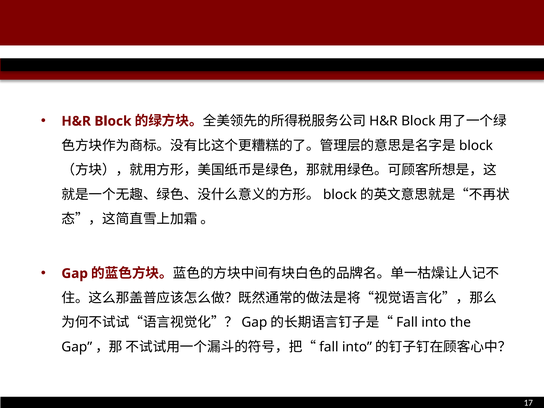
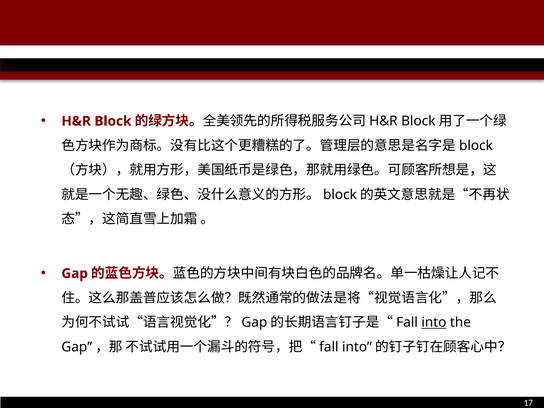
into underline: none -> present
